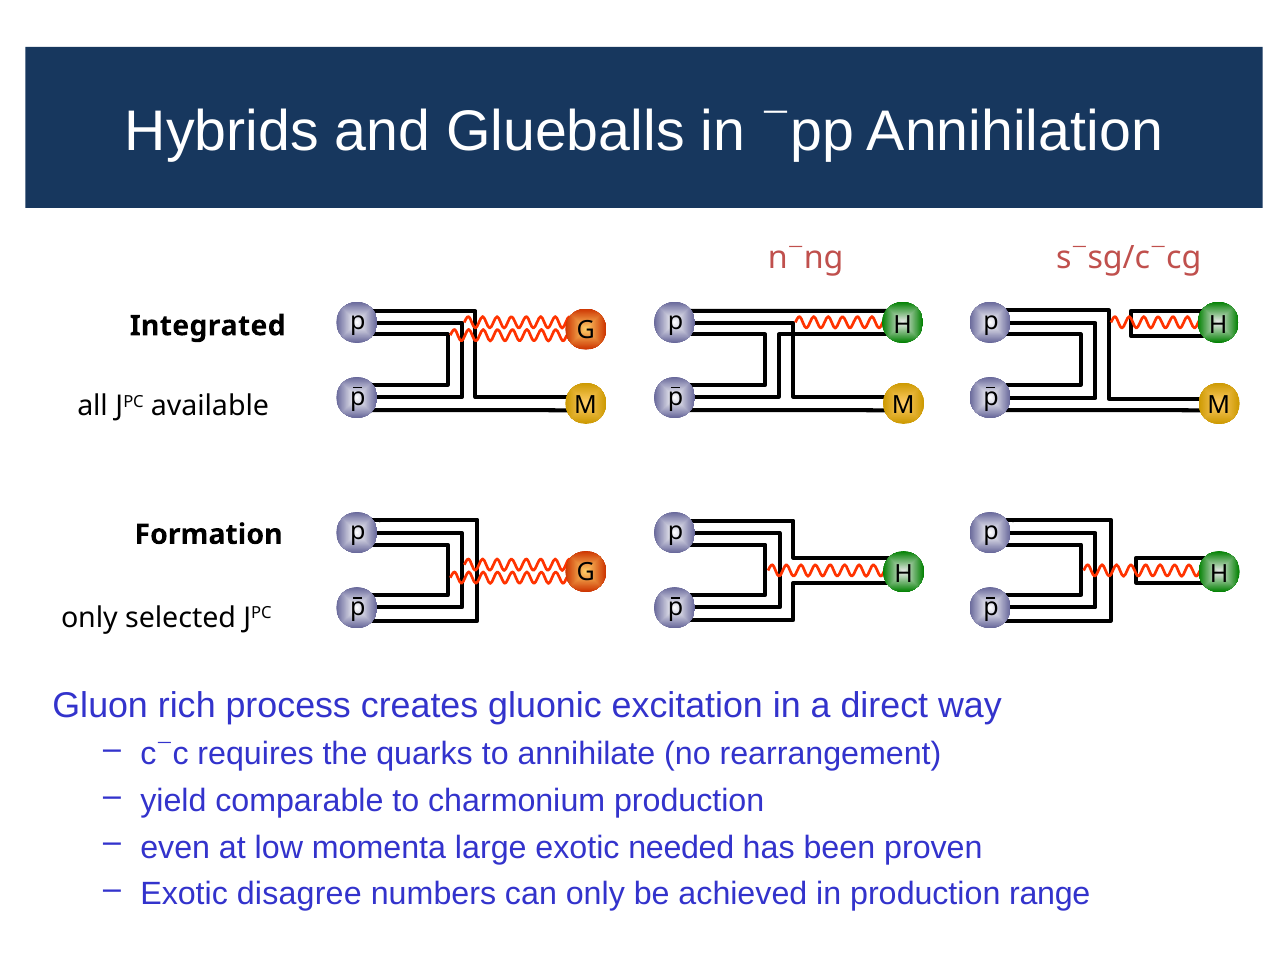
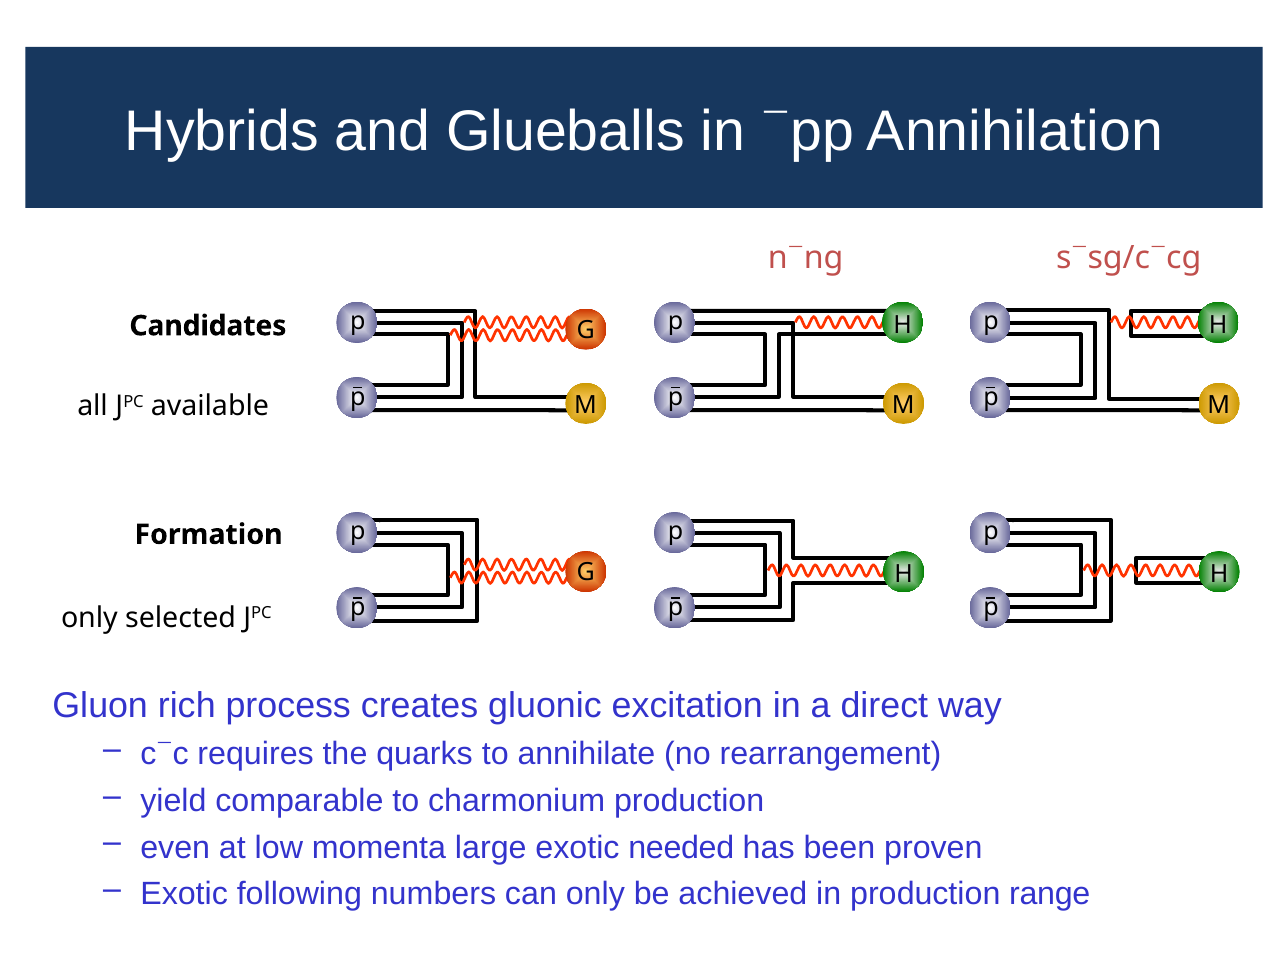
Integrated: Integrated -> Candidates
disagree: disagree -> following
